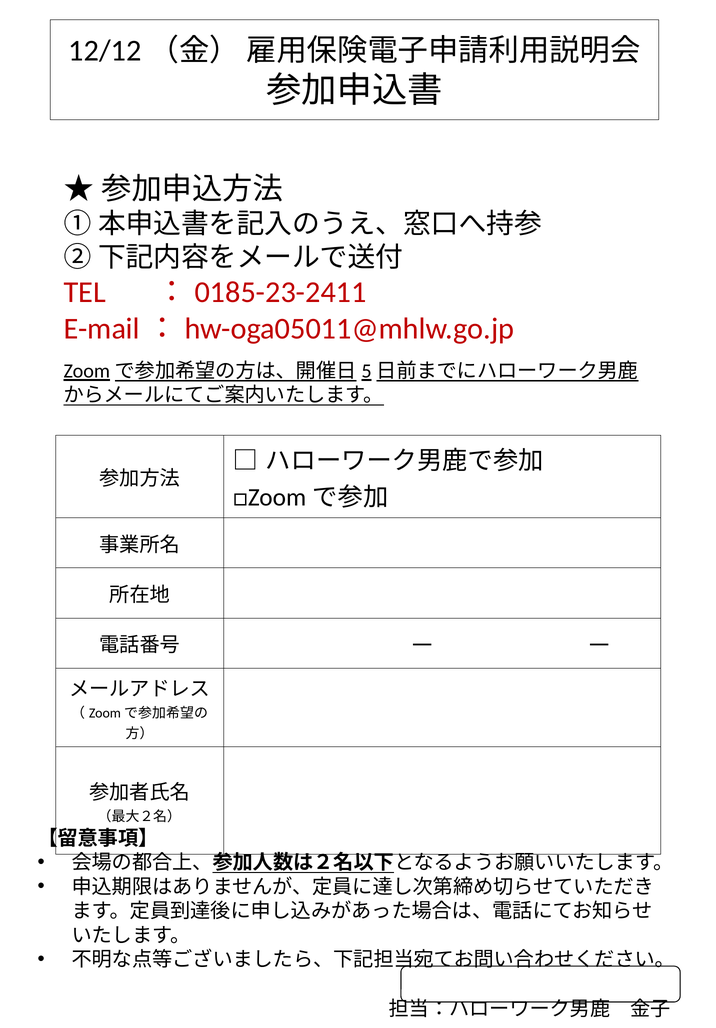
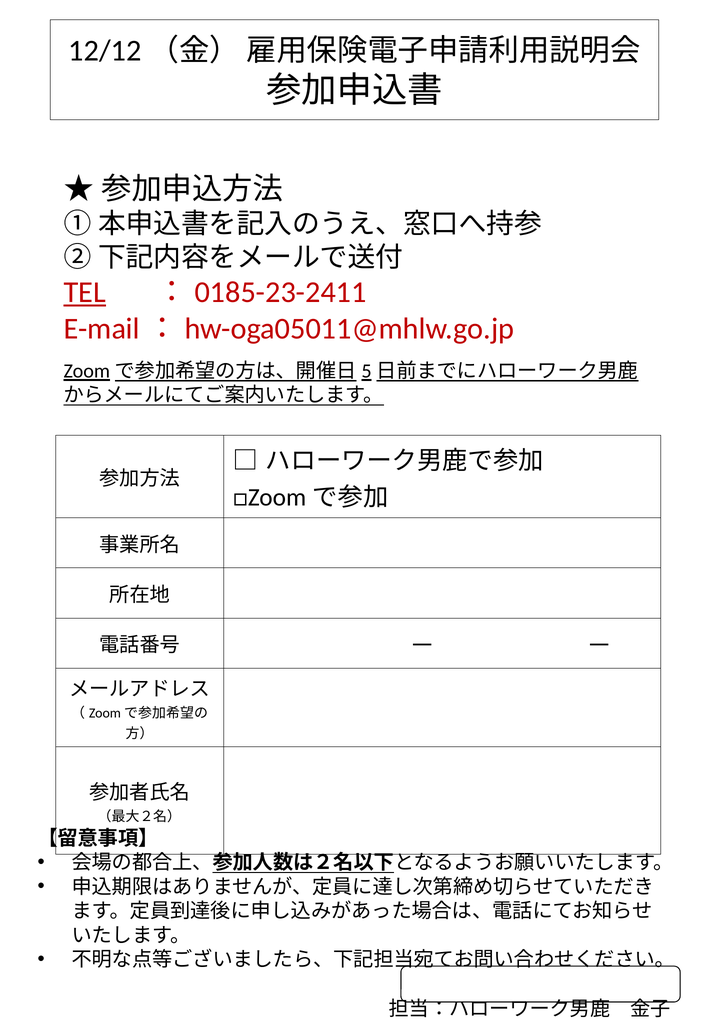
TEL underline: none -> present
